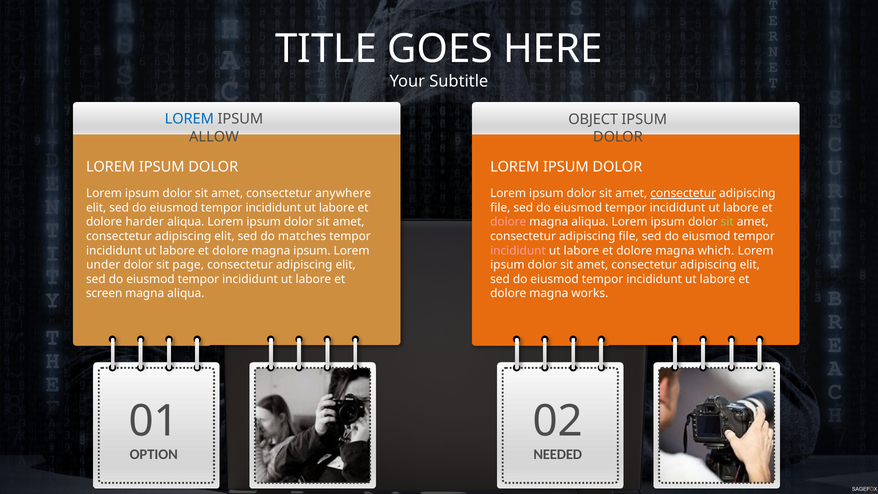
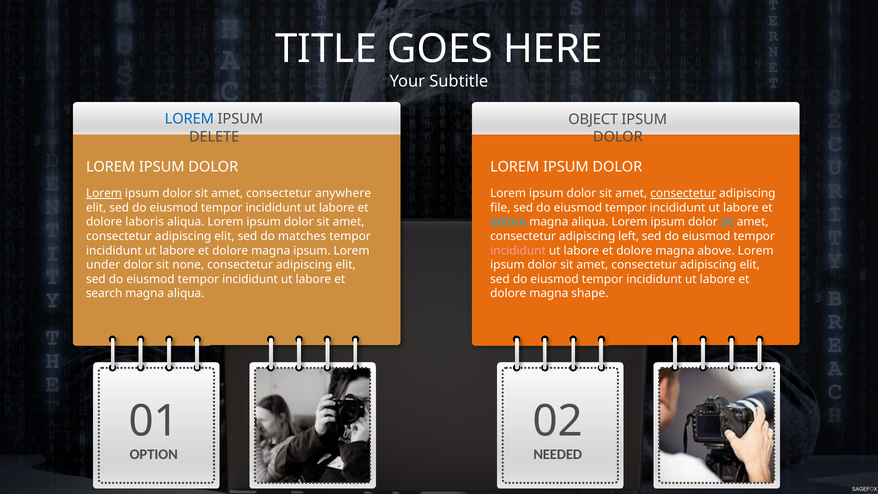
ALLOW: ALLOW -> DELETE
Lorem at (104, 193) underline: none -> present
harder: harder -> laboris
dolore at (508, 222) colour: pink -> light blue
sit at (727, 222) colour: light green -> light blue
file at (629, 236): file -> left
which: which -> above
page: page -> none
screen: screen -> search
works: works -> shape
